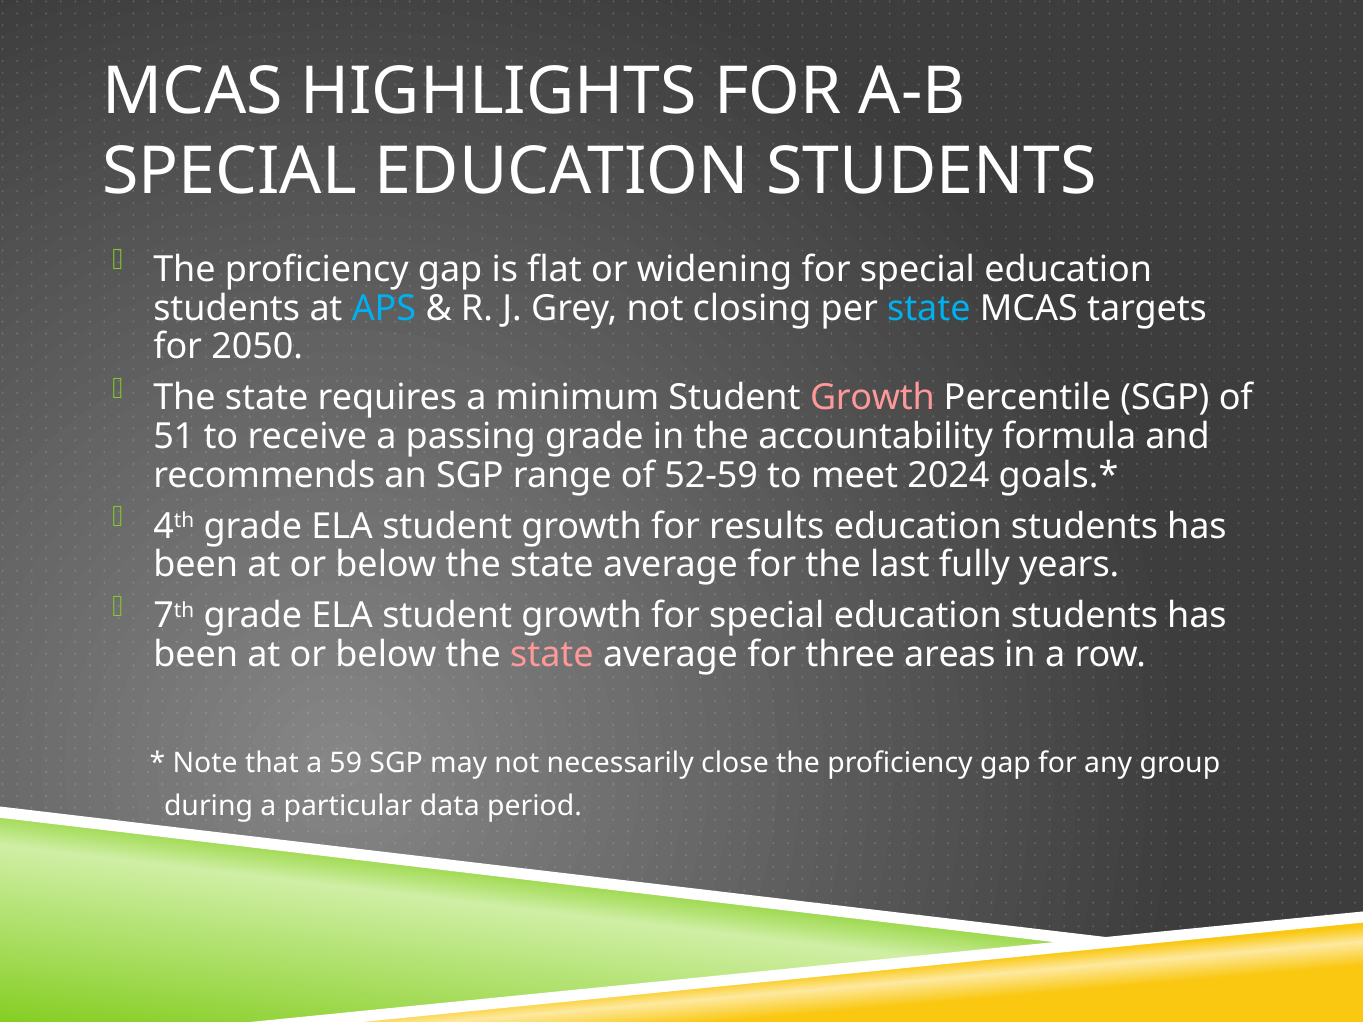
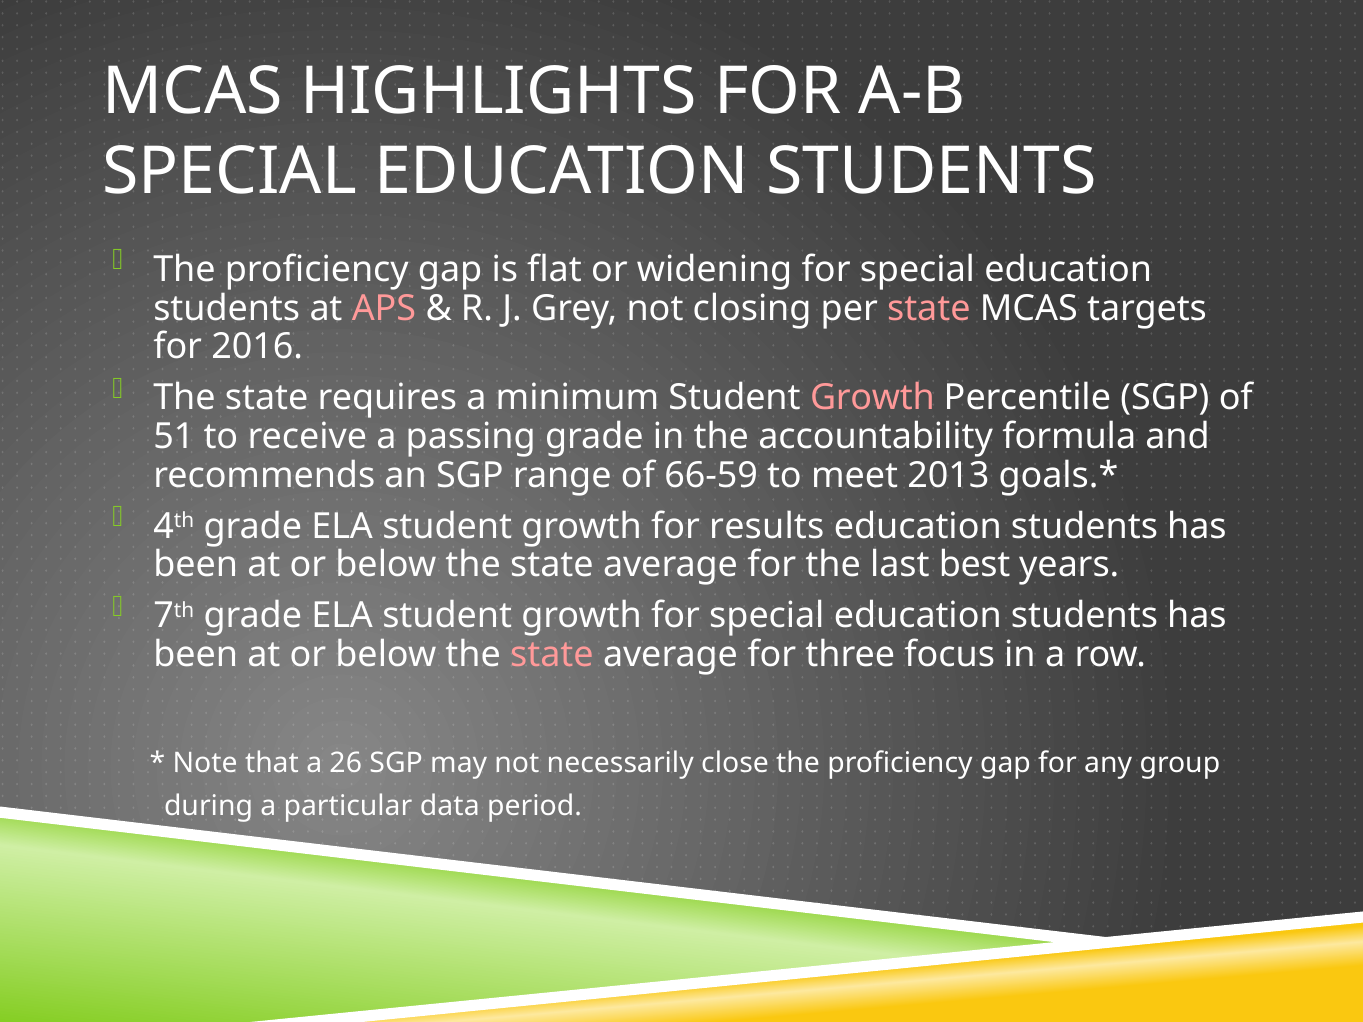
APS colour: light blue -> pink
state at (929, 308) colour: light blue -> pink
2050: 2050 -> 2016
52-59: 52-59 -> 66-59
2024: 2024 -> 2013
fully: fully -> best
areas: areas -> focus
59: 59 -> 26
